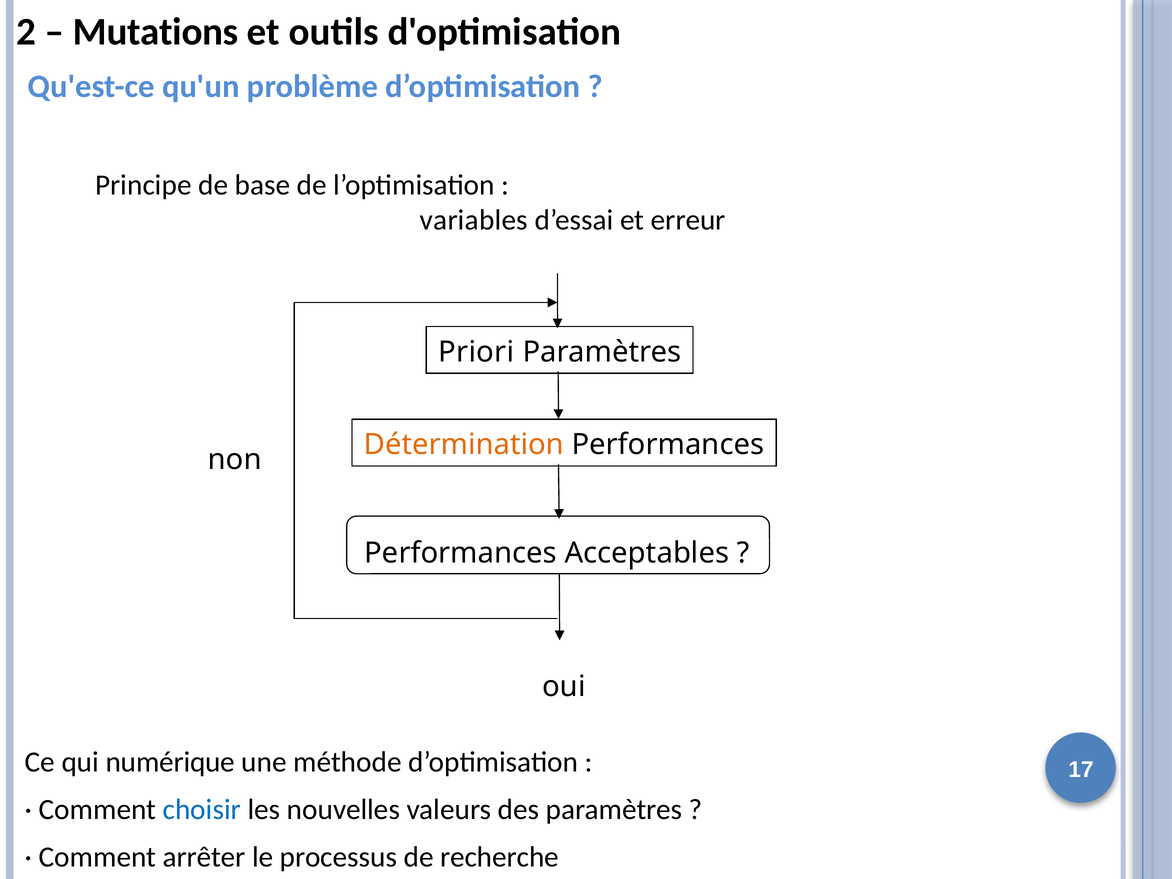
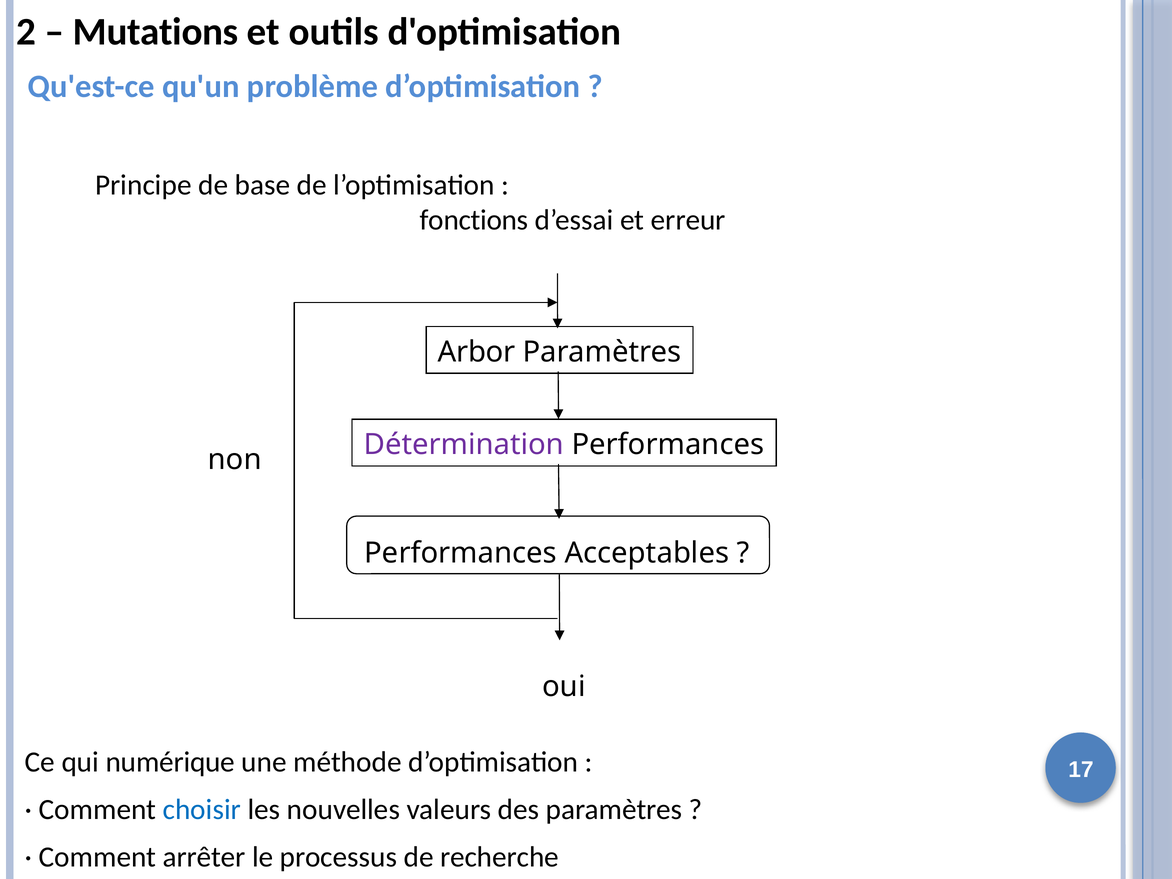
variables: variables -> fonctions
Priori: Priori -> Arbor
Détermination colour: orange -> purple
